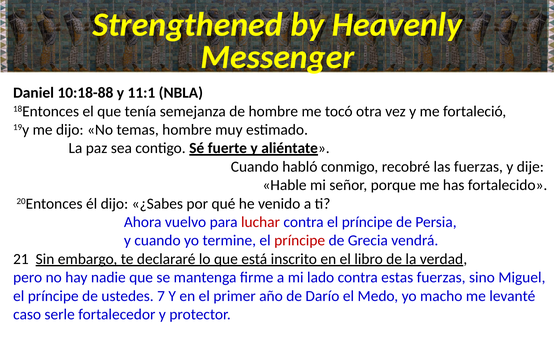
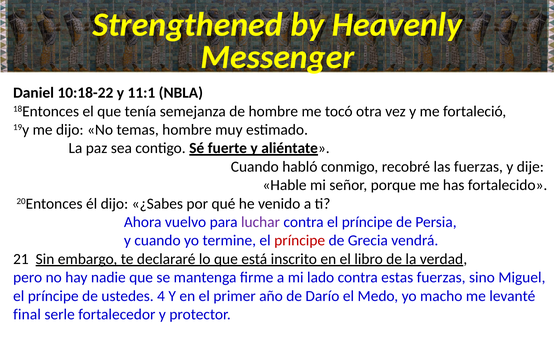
10:18-88: 10:18-88 -> 10:18-22
luchar colour: red -> purple
7: 7 -> 4
caso: caso -> final
